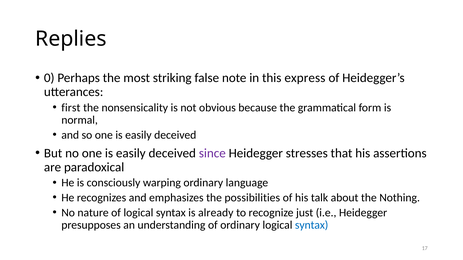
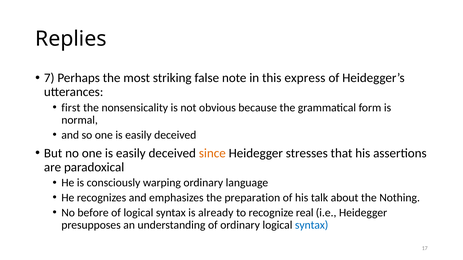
0: 0 -> 7
since colour: purple -> orange
possibilities: possibilities -> preparation
nature: nature -> before
just: just -> real
